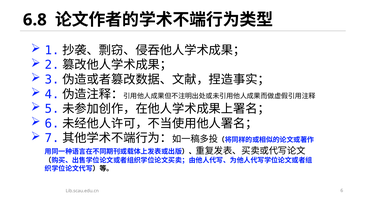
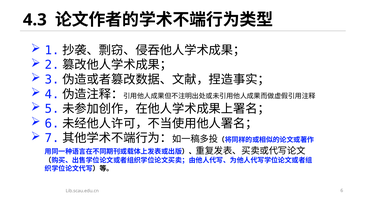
6.8: 6.8 -> 4.3
